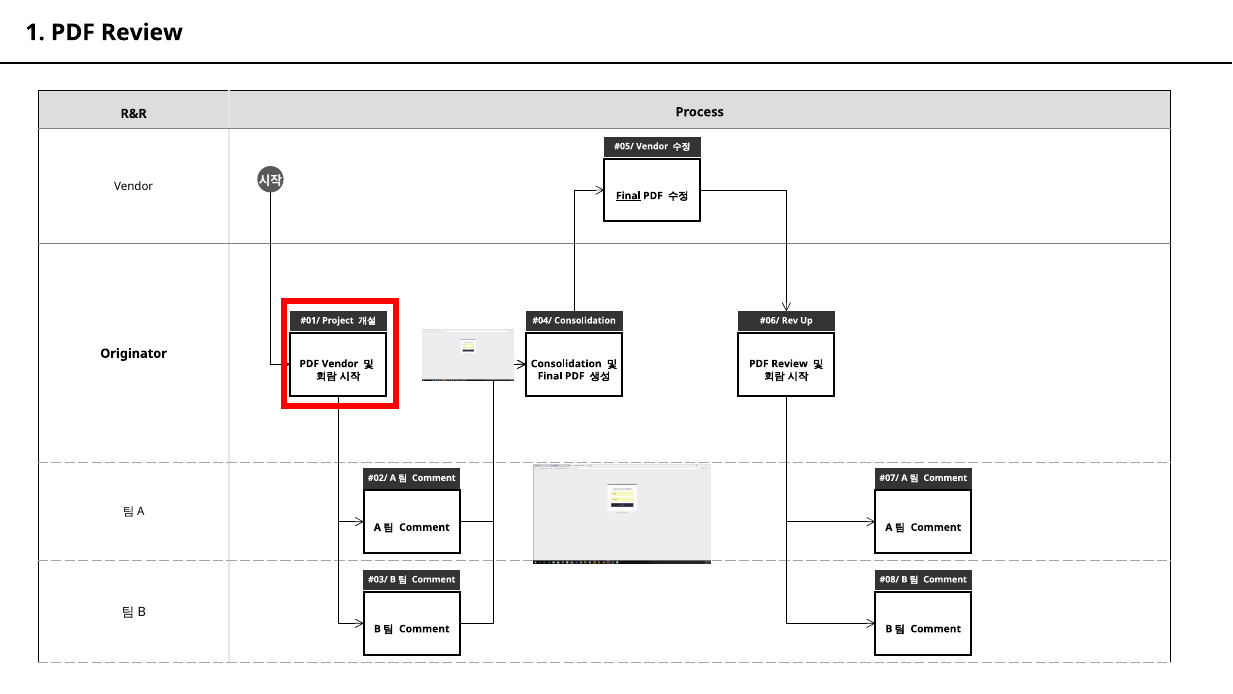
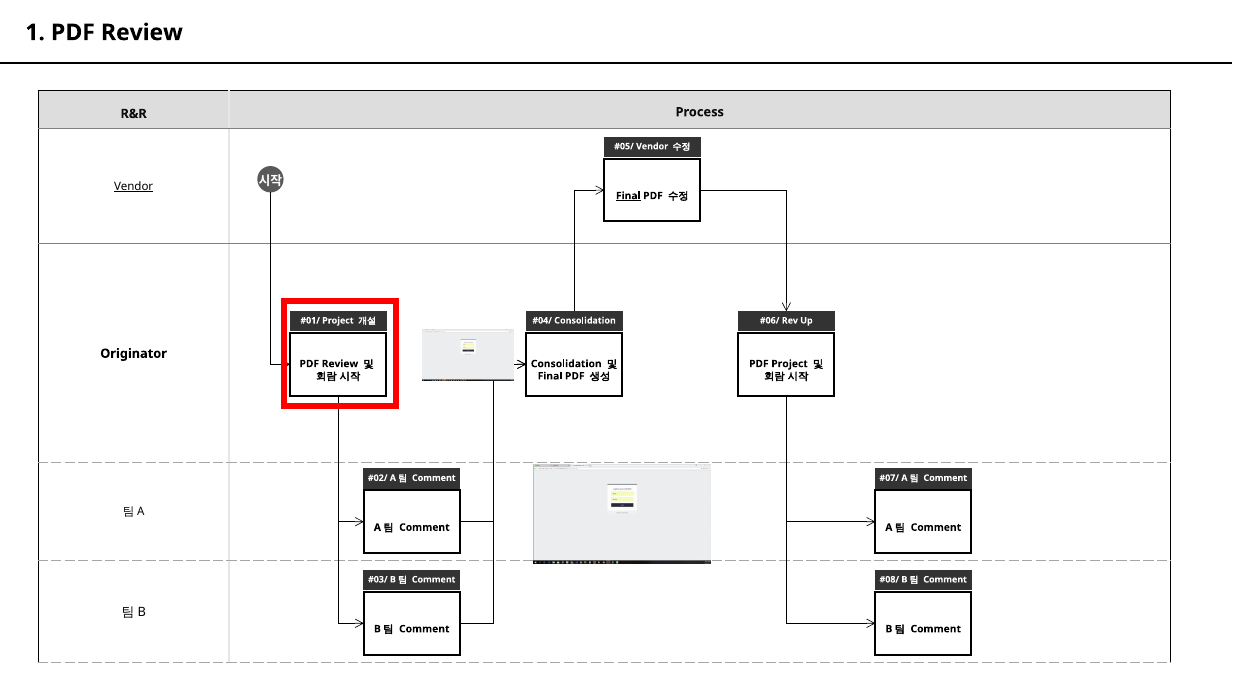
Vendor at (134, 186) underline: none -> present
Vendor at (340, 364): Vendor -> Review
Review at (790, 364): Review -> Project
